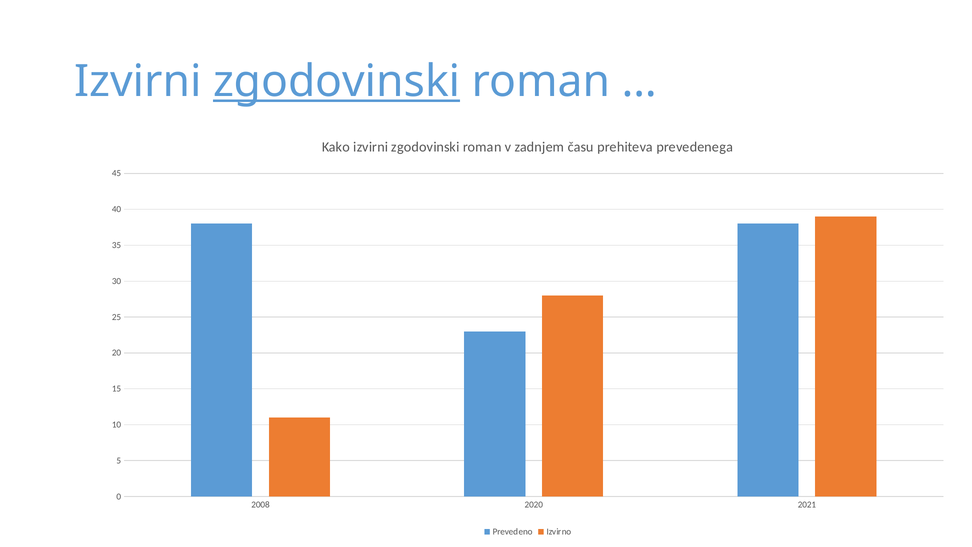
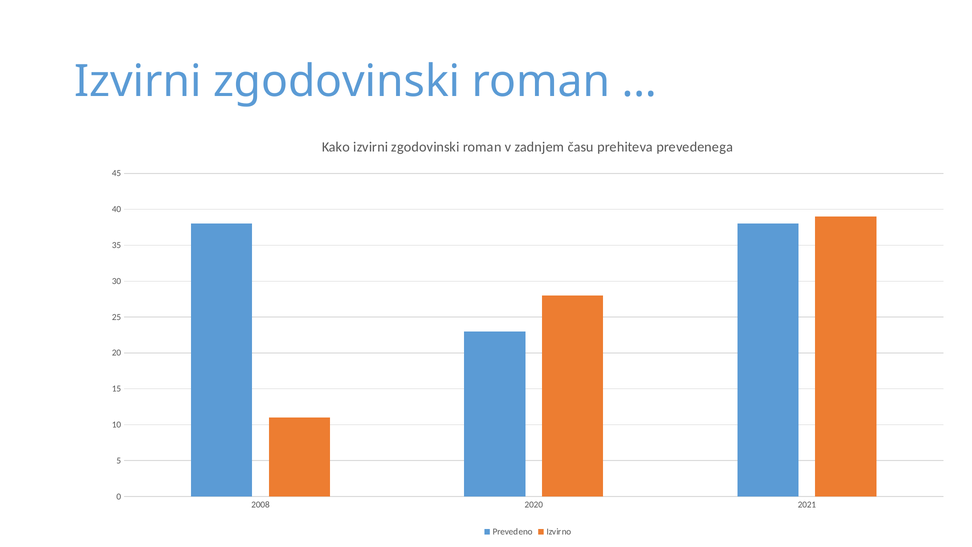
zgodovinski at (337, 82) underline: present -> none
